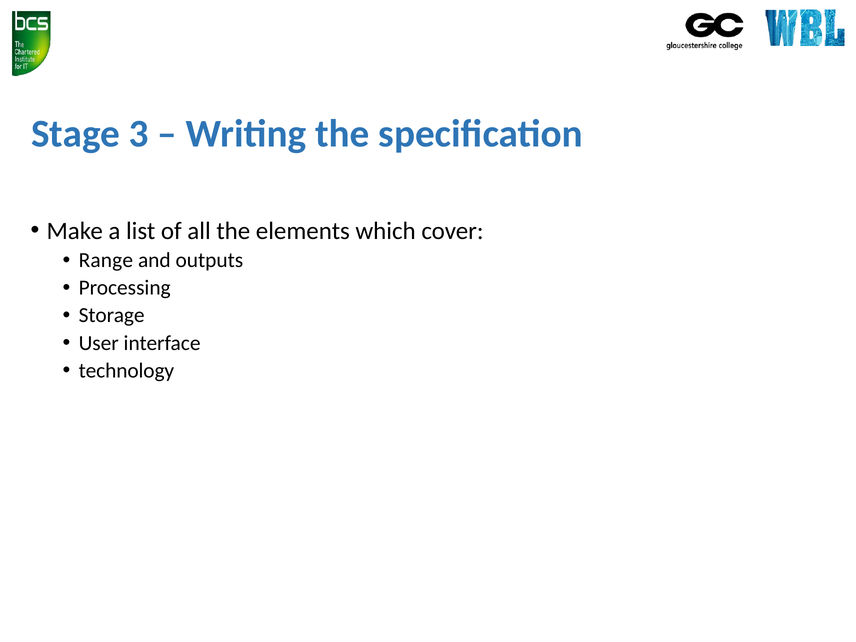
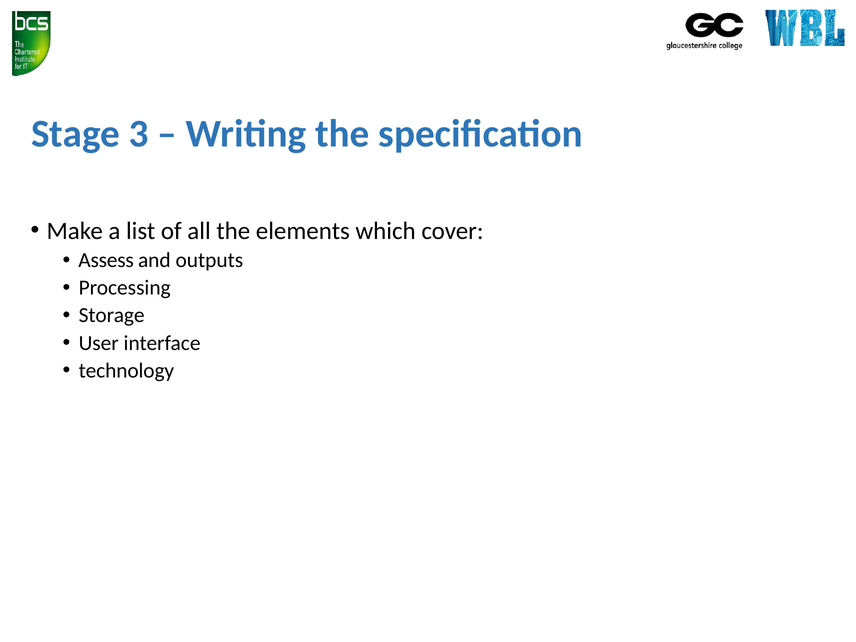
Range: Range -> Assess
